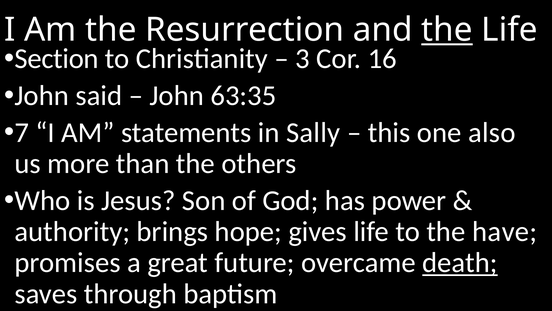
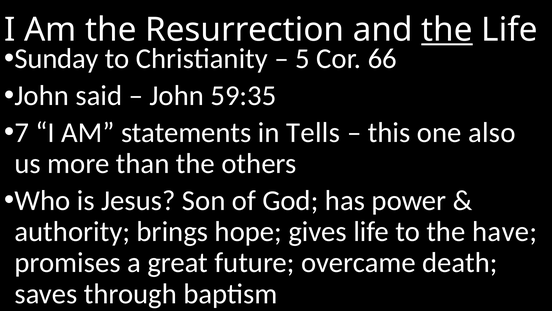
Section: Section -> Sunday
3: 3 -> 5
16: 16 -> 66
63:35: 63:35 -> 59:35
Sally: Sally -> Tells
death underline: present -> none
